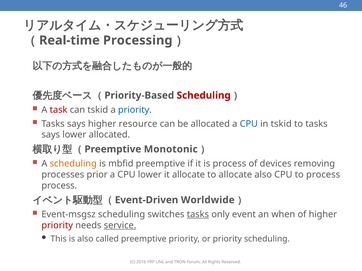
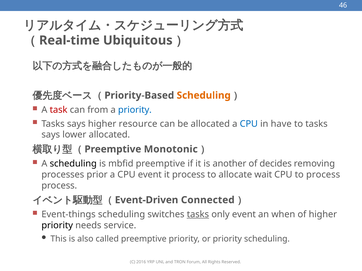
Processing: Processing -> Ubiquitous
Scheduling at (204, 96) colour: red -> orange
can tskid: tskid -> from
in tskid: tskid -> have
scheduling at (73, 164) colour: orange -> black
is process: process -> another
devices: devices -> decides
CPU lower: lower -> event
it allocate: allocate -> process
allocate also: also -> wait
Worldwide: Worldwide -> Connected
Event-msgsz: Event-msgsz -> Event-things
priority at (57, 226) colour: red -> black
service underline: present -> none
